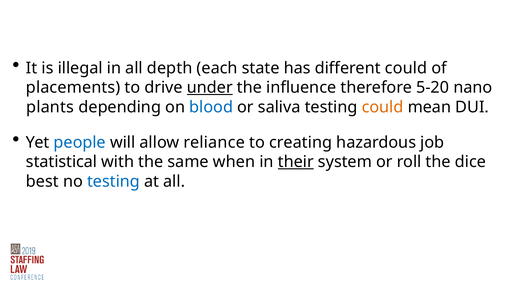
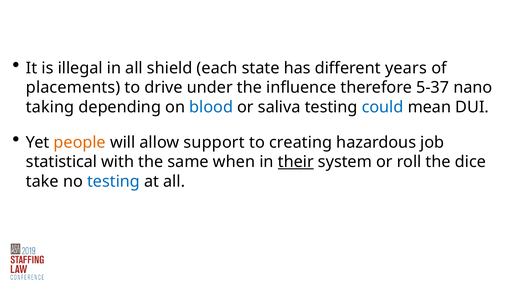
depth: depth -> shield
different could: could -> years
under underline: present -> none
5-20: 5-20 -> 5-37
plants: plants -> taking
could at (383, 107) colour: orange -> blue
people colour: blue -> orange
reliance: reliance -> support
best: best -> take
